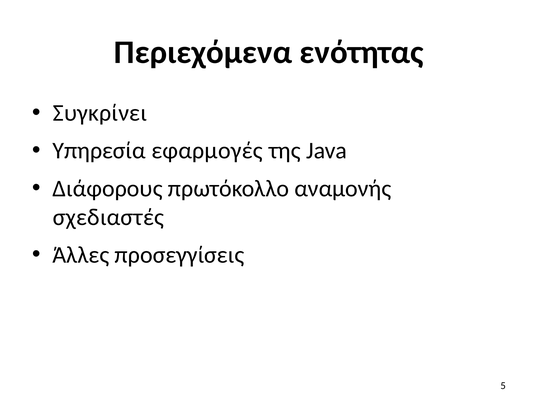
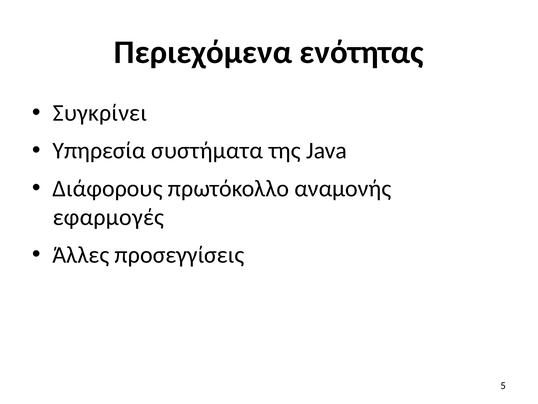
εφαρμογές: εφαρμογές -> συστήματα
σχεδιαστές: σχεδιαστές -> εφαρμογές
